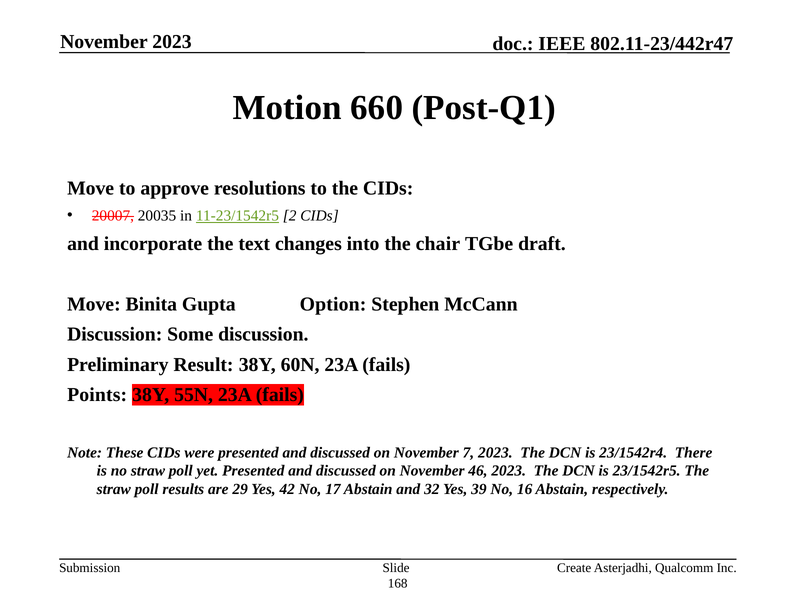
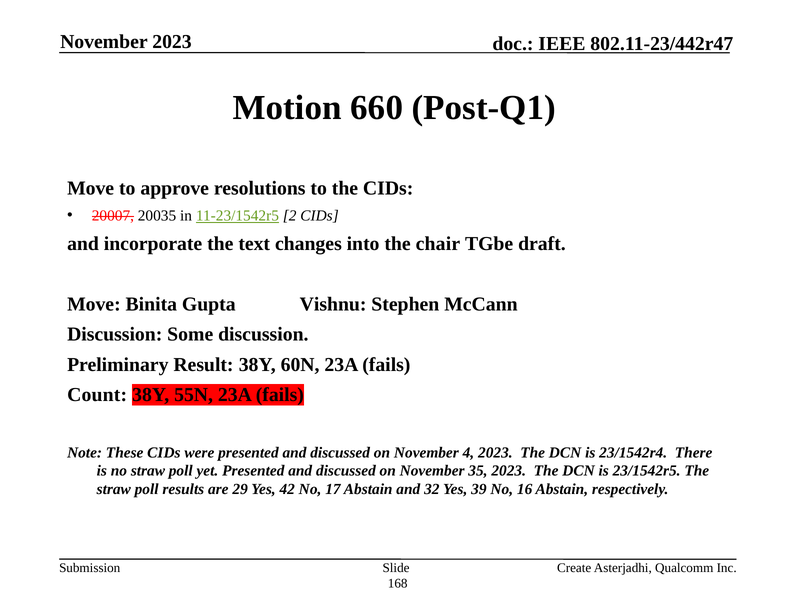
Option: Option -> Vishnu
Points: Points -> Count
7: 7 -> 4
46: 46 -> 35
